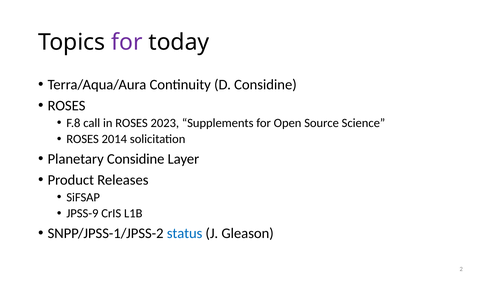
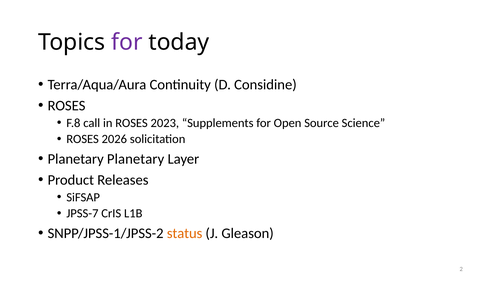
2014: 2014 -> 2026
Planetary Considine: Considine -> Planetary
JPSS-9: JPSS-9 -> JPSS-7
status colour: blue -> orange
